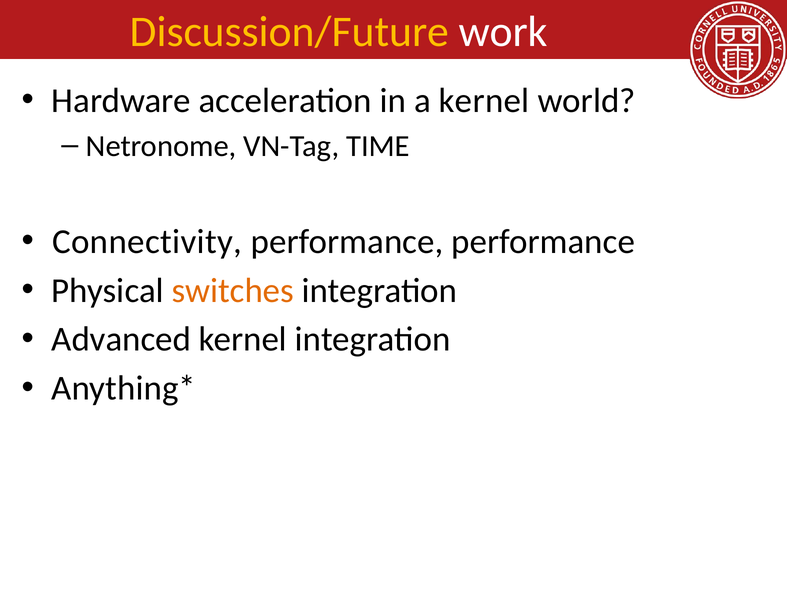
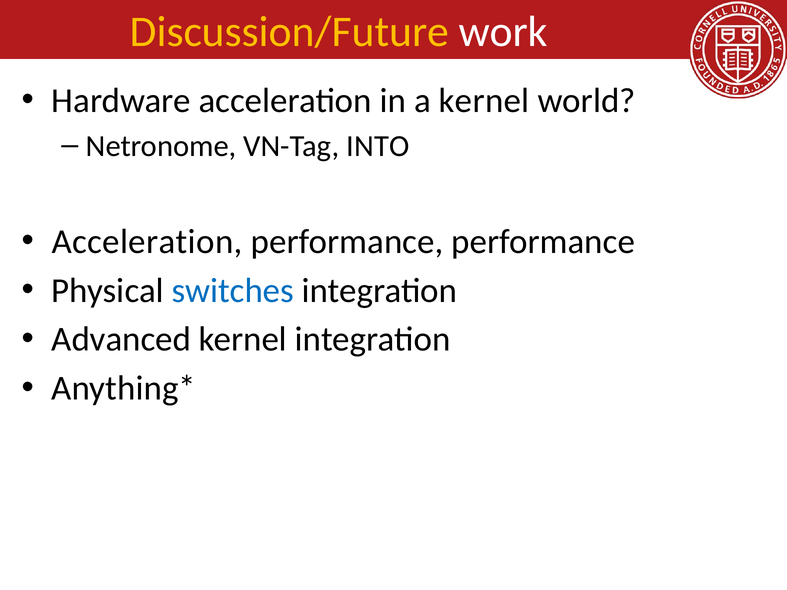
TIME: TIME -> INTO
Connectivity at (147, 242): Connectivity -> Acceleration
switches colour: orange -> blue
